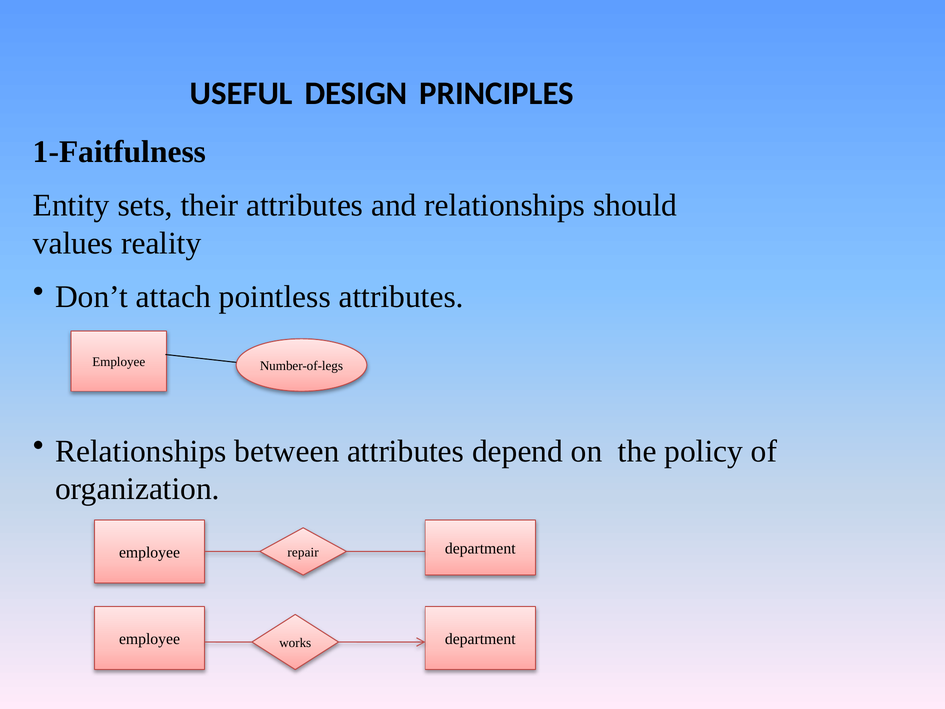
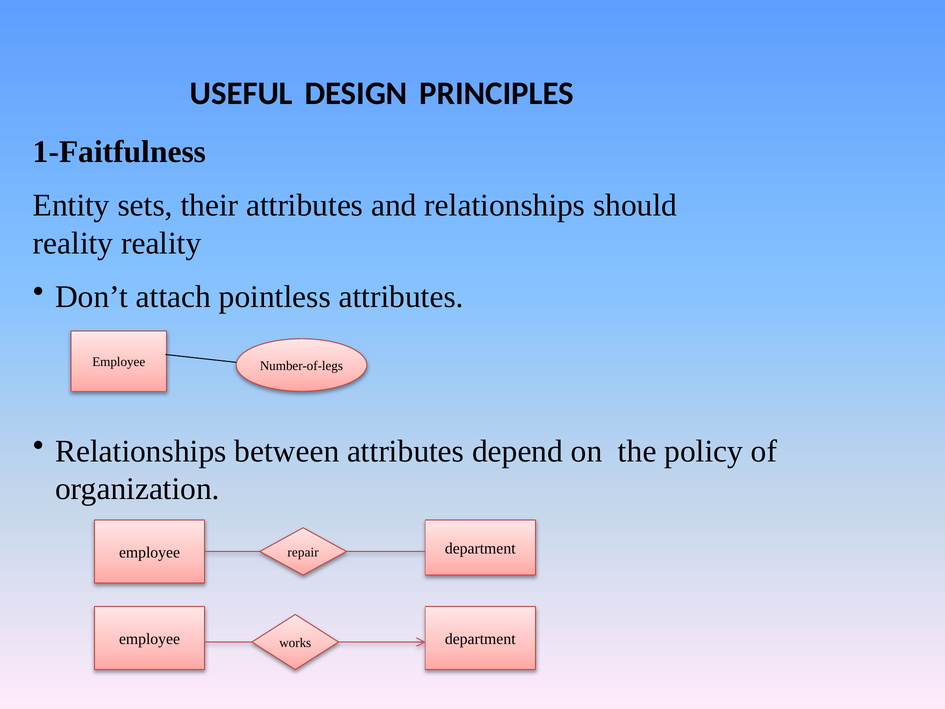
values at (73, 243): values -> reality
